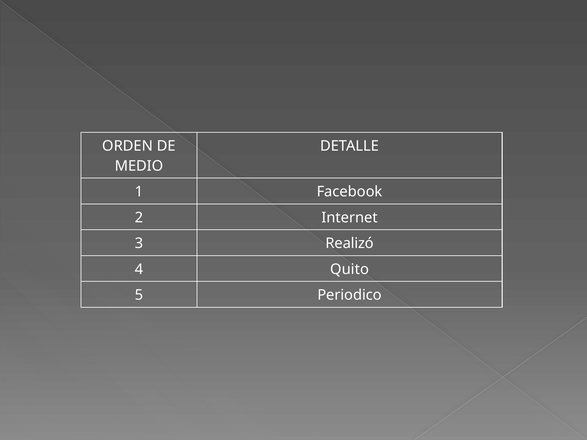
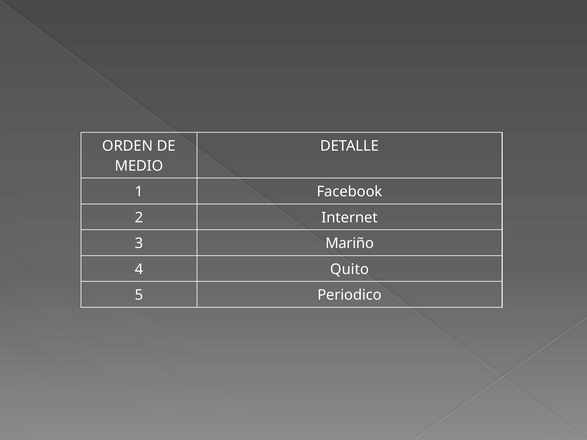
Realizó: Realizó -> Mariño
